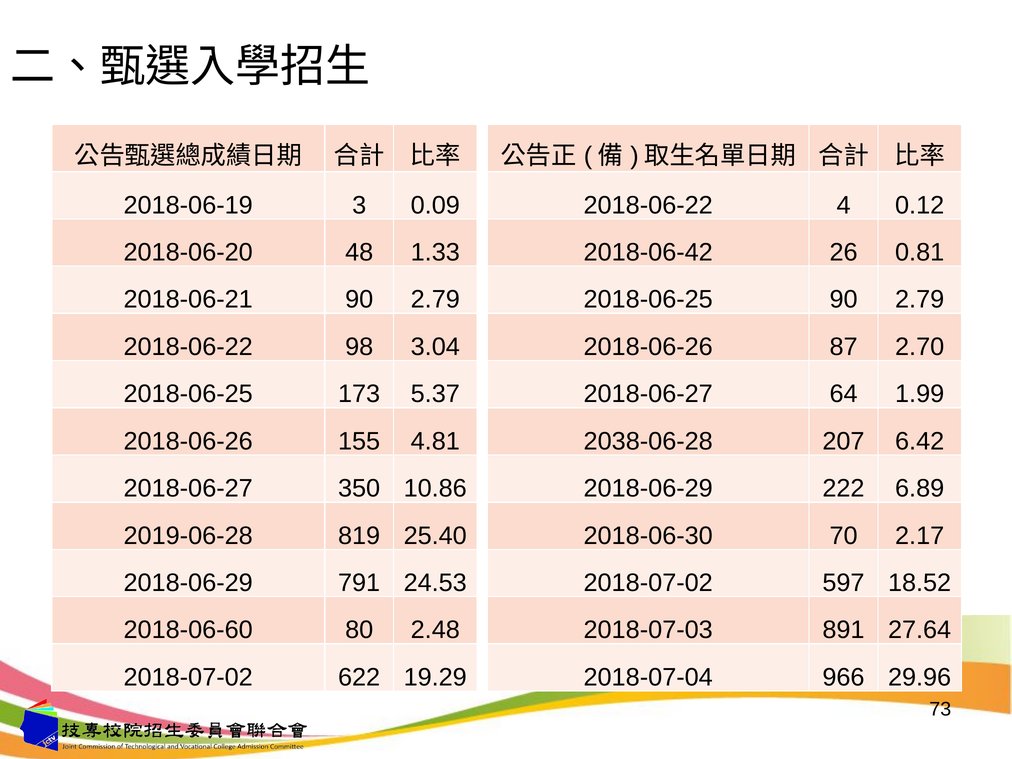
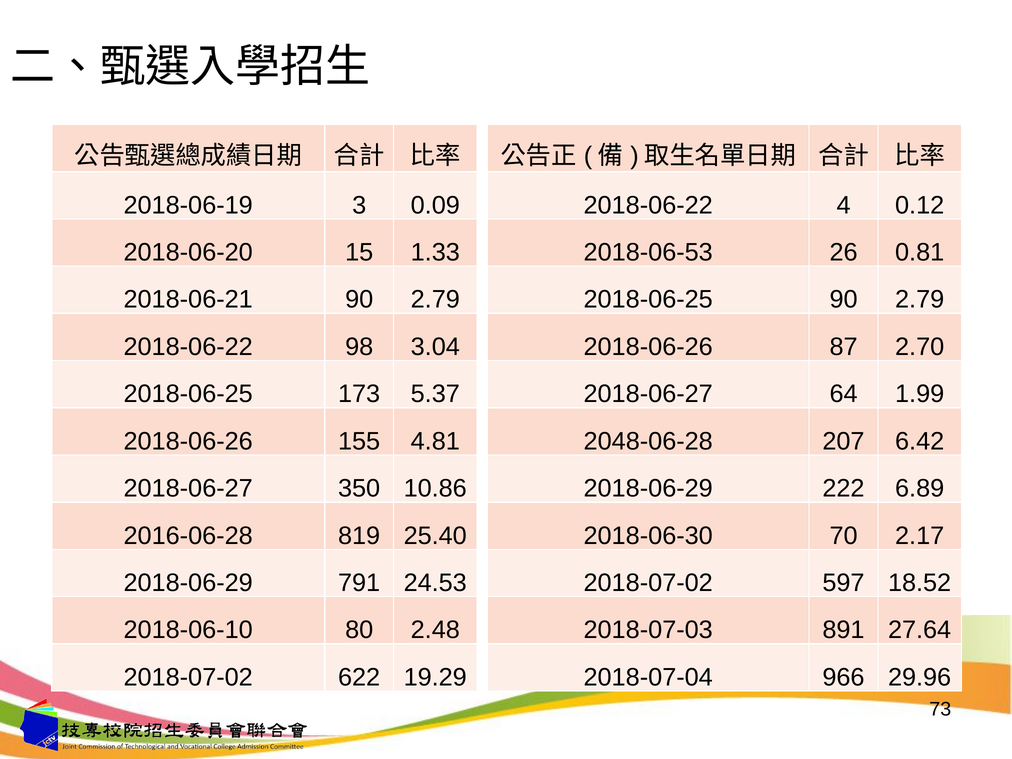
48: 48 -> 15
2018-06-42: 2018-06-42 -> 2018-06-53
2038-06-28: 2038-06-28 -> 2048-06-28
2019-06-28: 2019-06-28 -> 2016-06-28
2018-06-60: 2018-06-60 -> 2018-06-10
